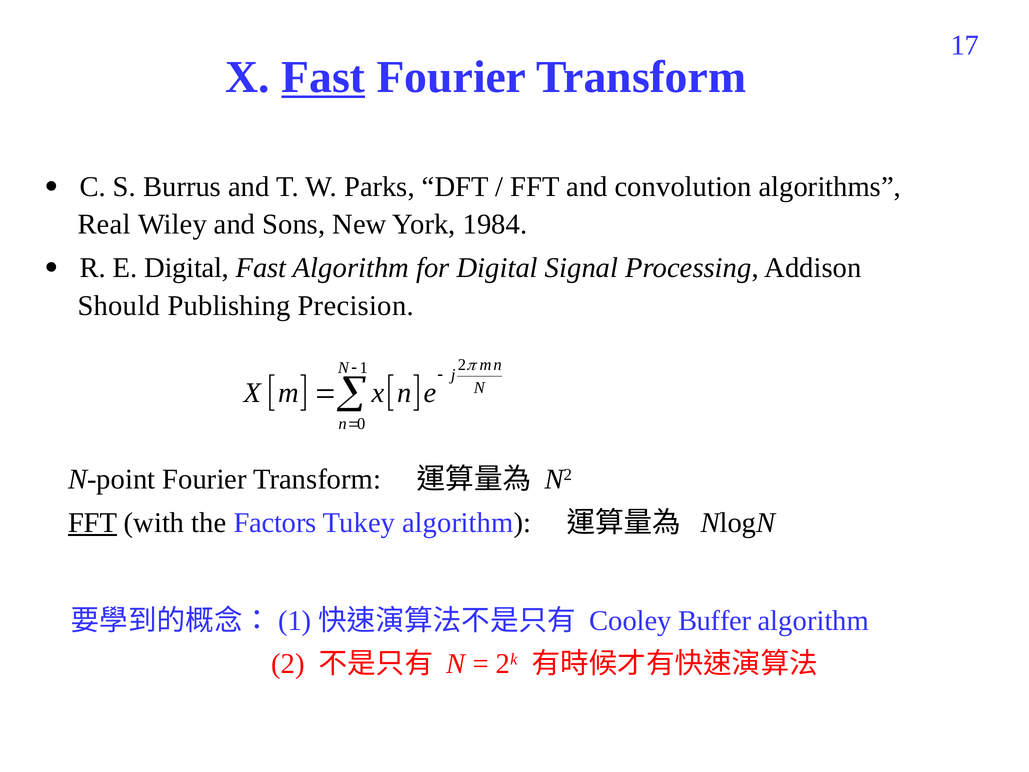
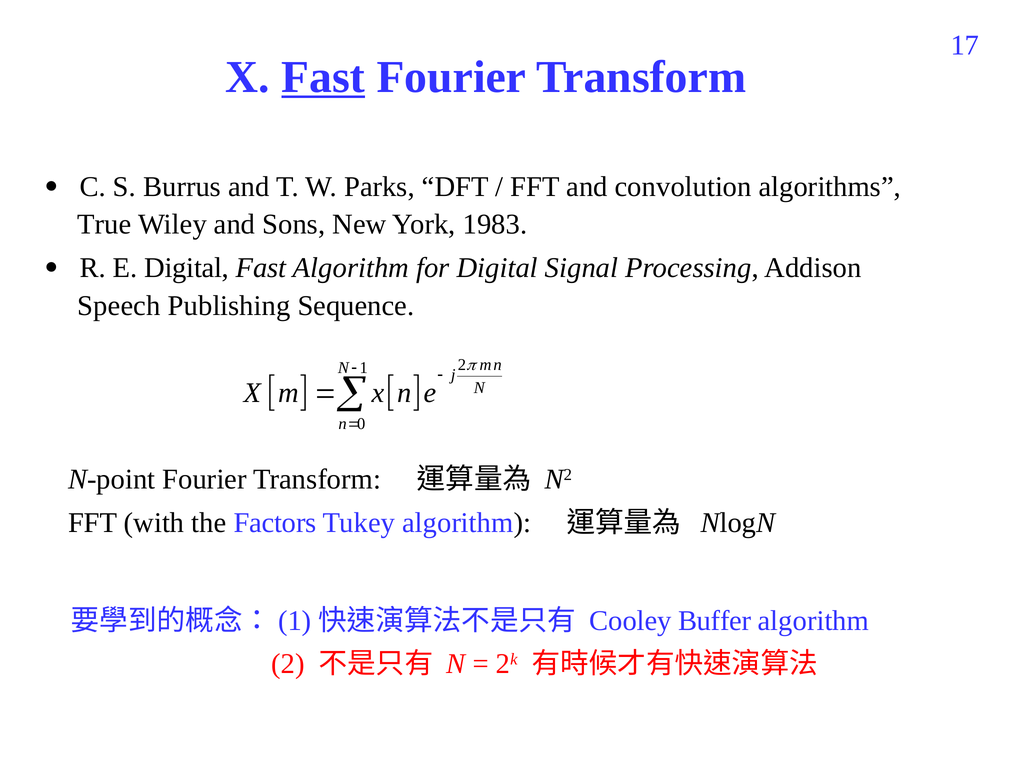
Real: Real -> True
1984: 1984 -> 1983
Should: Should -> Speech
Precision: Precision -> Sequence
FFT at (93, 523) underline: present -> none
